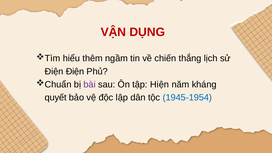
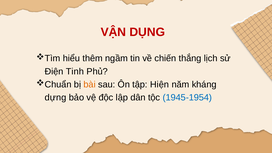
Điện Điện: Điện -> Tinh
bài colour: purple -> orange
quyết: quyết -> dựng
